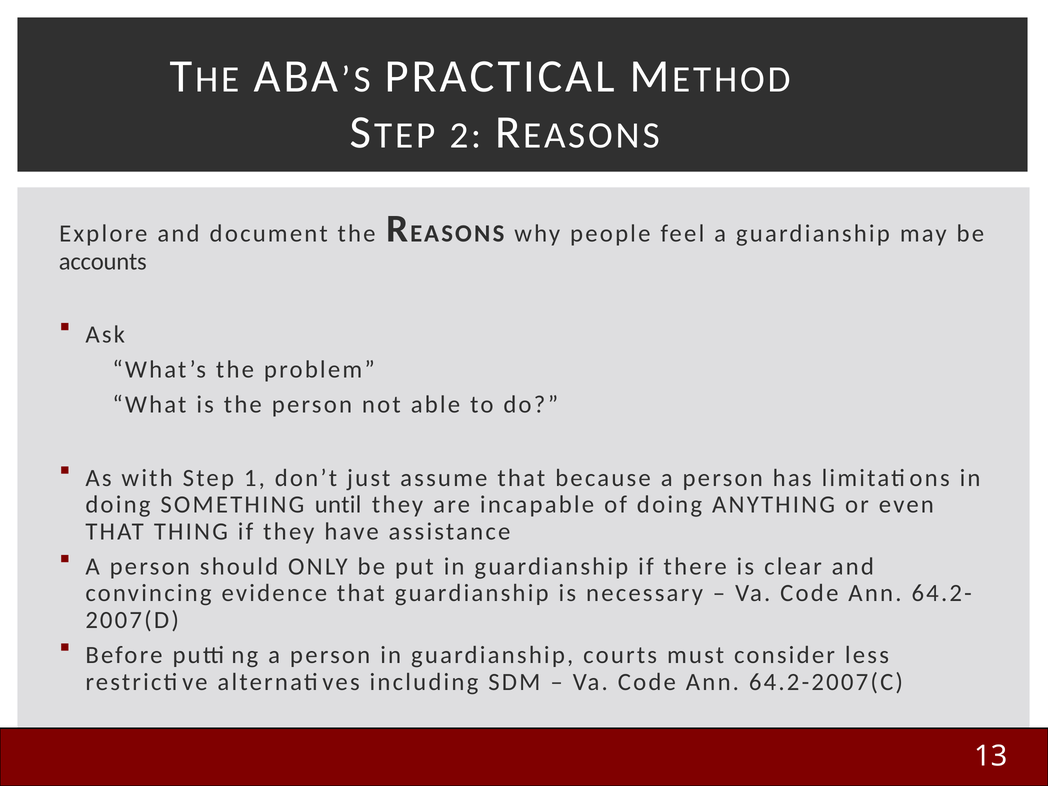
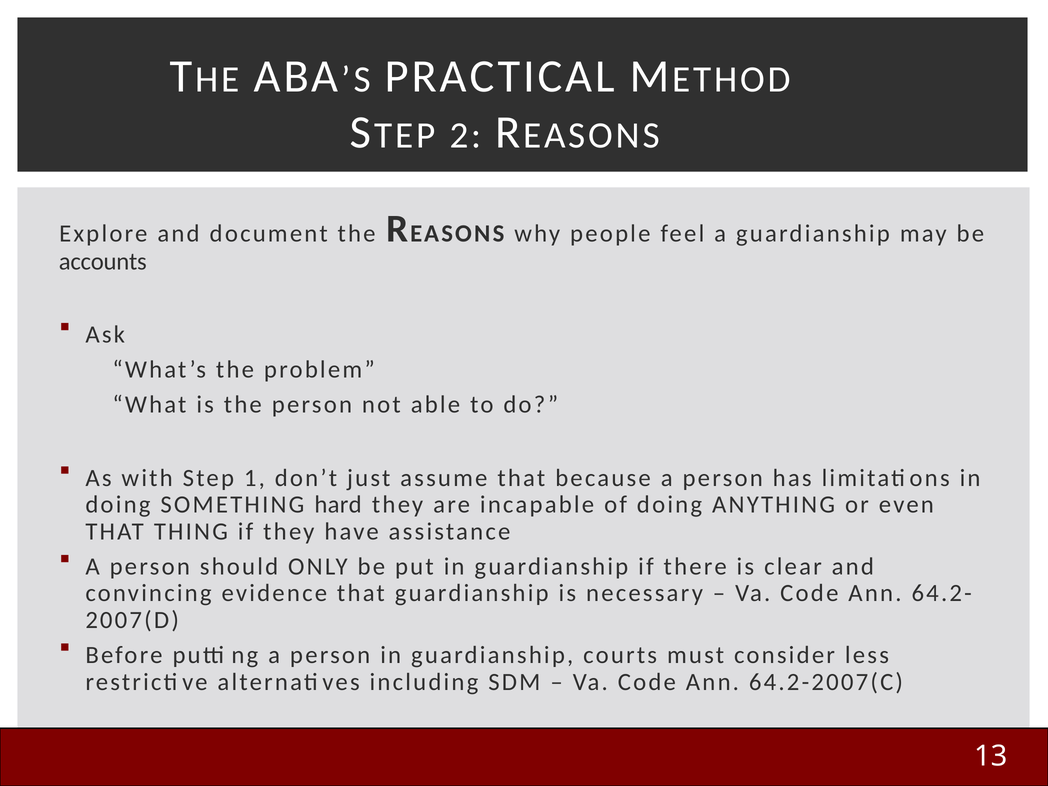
until: until -> hard
